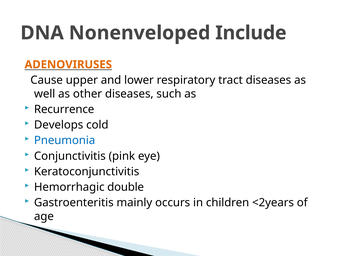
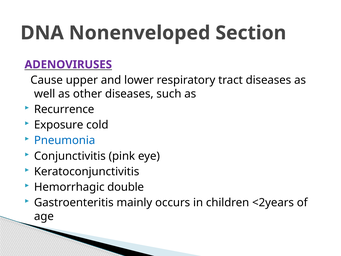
Include: Include -> Section
ADENOVIRUSES colour: orange -> purple
Develops: Develops -> Exposure
